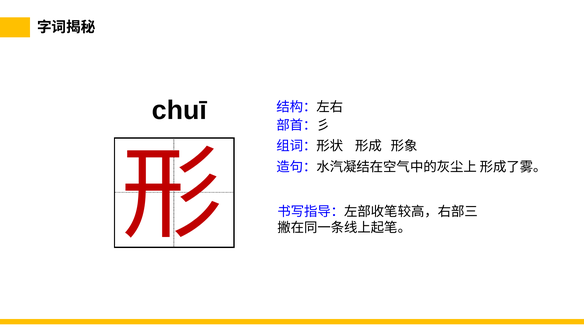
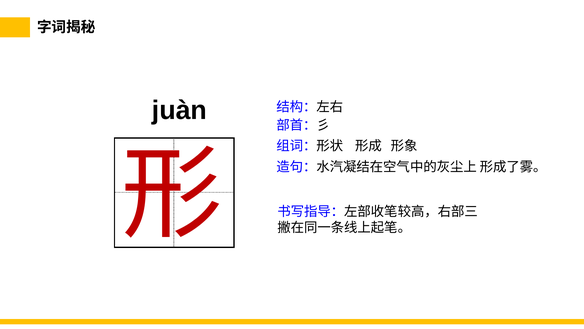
chuī: chuī -> juàn
